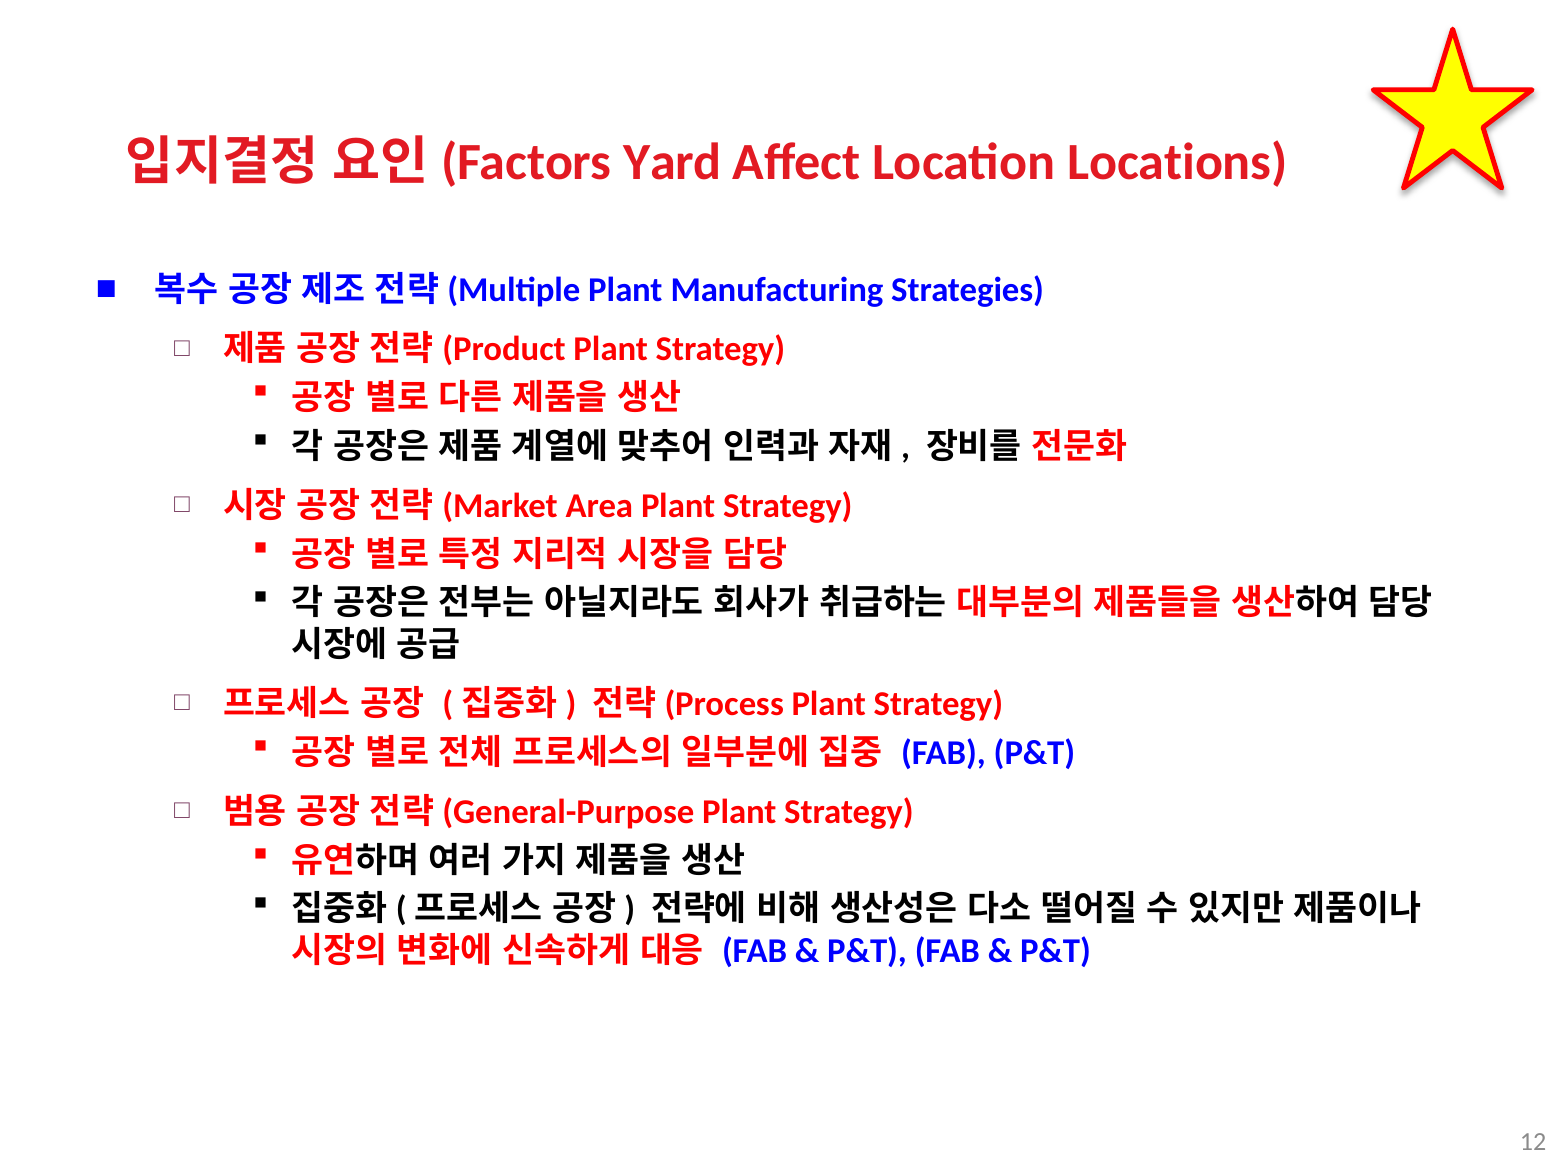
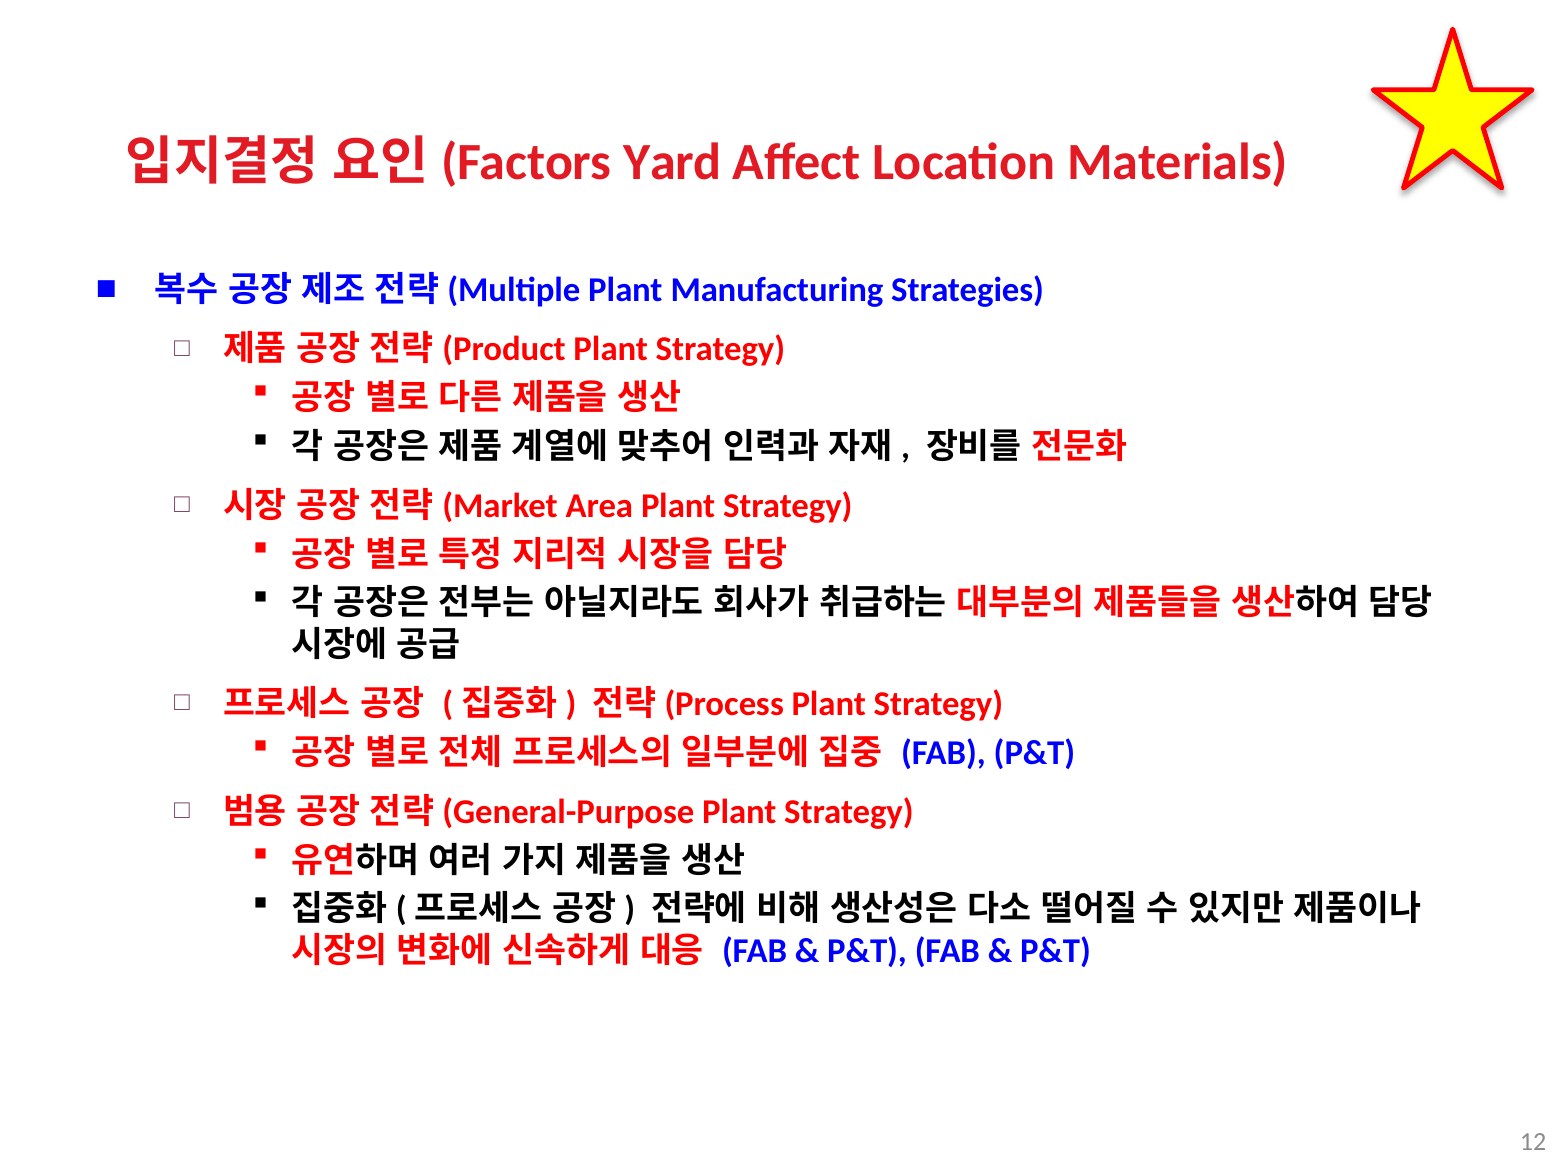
Locations: Locations -> Materials
